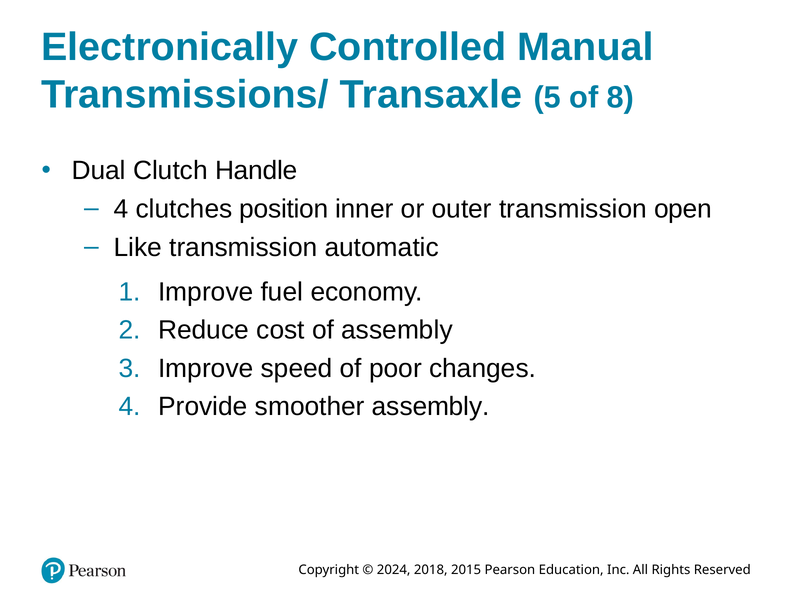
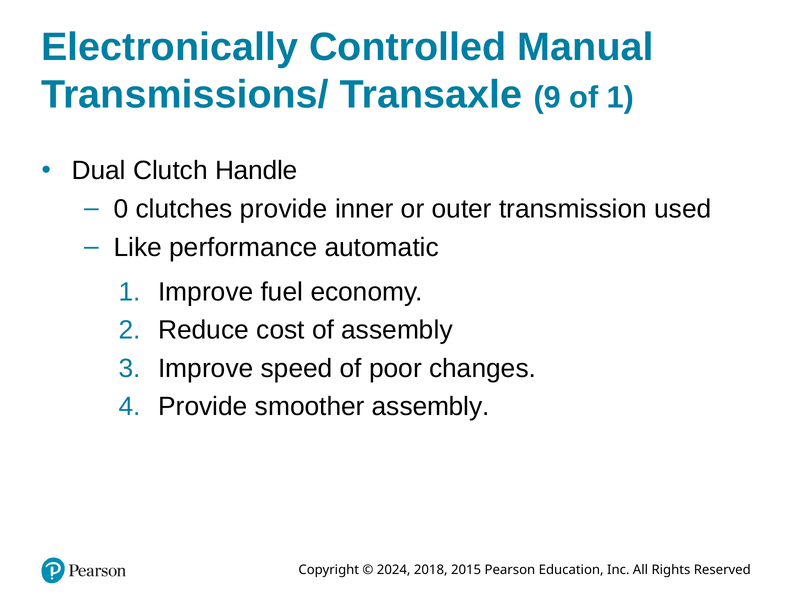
5: 5 -> 9
of 8: 8 -> 1
4 at (121, 209): 4 -> 0
clutches position: position -> provide
open: open -> used
Like transmission: transmission -> performance
